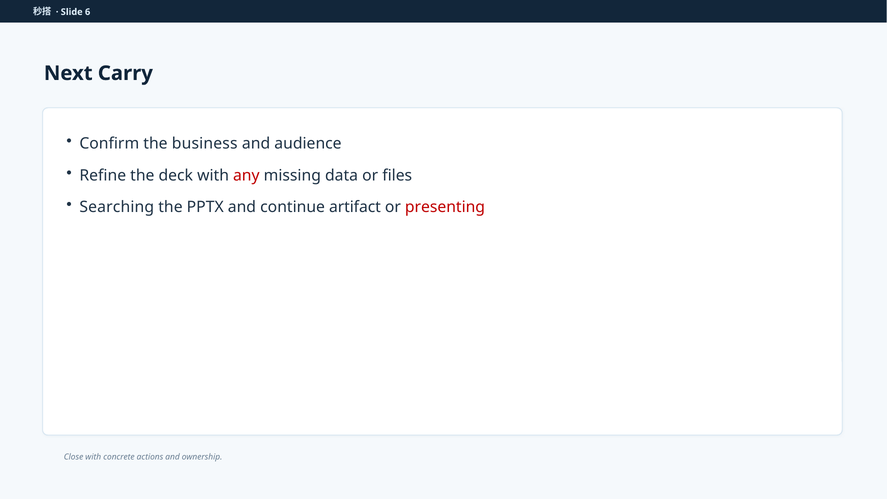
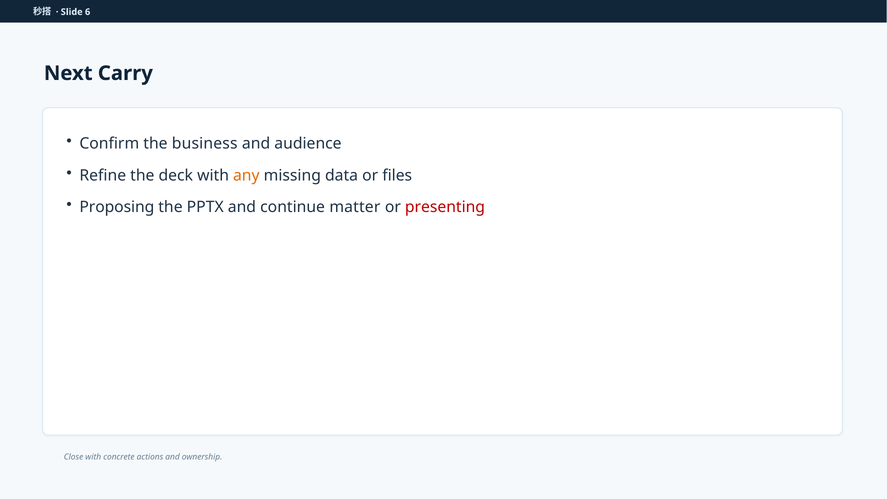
any colour: red -> orange
Searching: Searching -> Proposing
artifact: artifact -> matter
